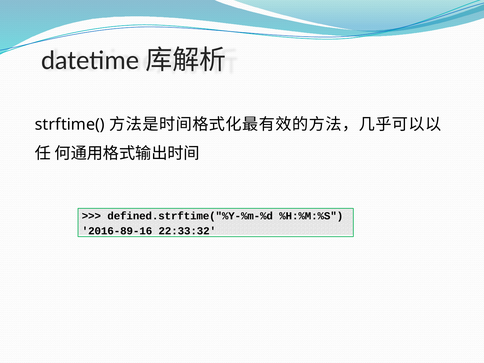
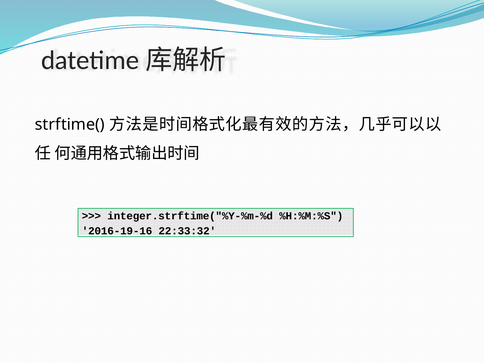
defined.strftime("%Y-%m-%d: defined.strftime("%Y-%m-%d -> integer.strftime("%Y-%m-%d
2016-89-16: 2016-89-16 -> 2016-19-16
